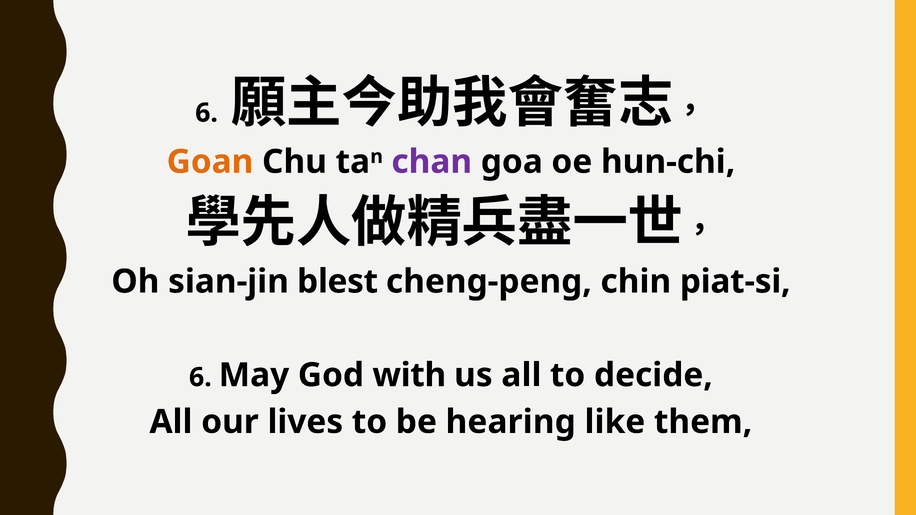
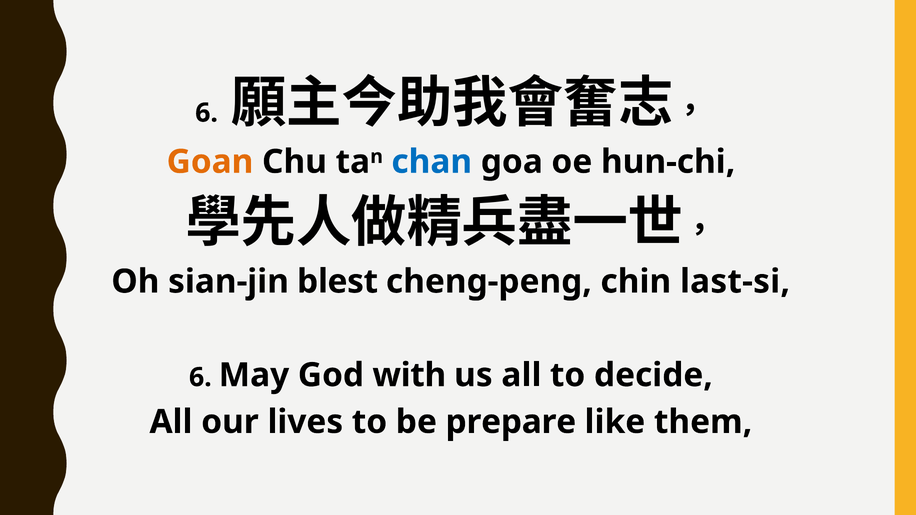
chan colour: purple -> blue
piat-si: piat-si -> last-si
hearing: hearing -> prepare
